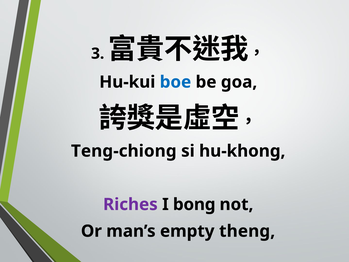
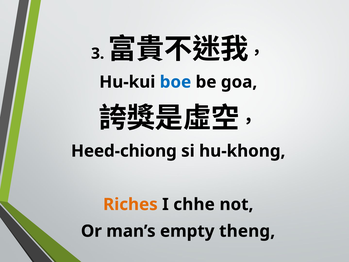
Teng-chiong: Teng-chiong -> Heed-chiong
Riches colour: purple -> orange
bong: bong -> chhe
